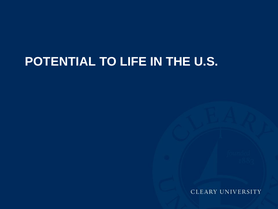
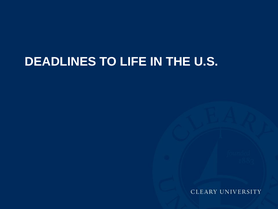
POTENTIAL: POTENTIAL -> DEADLINES
